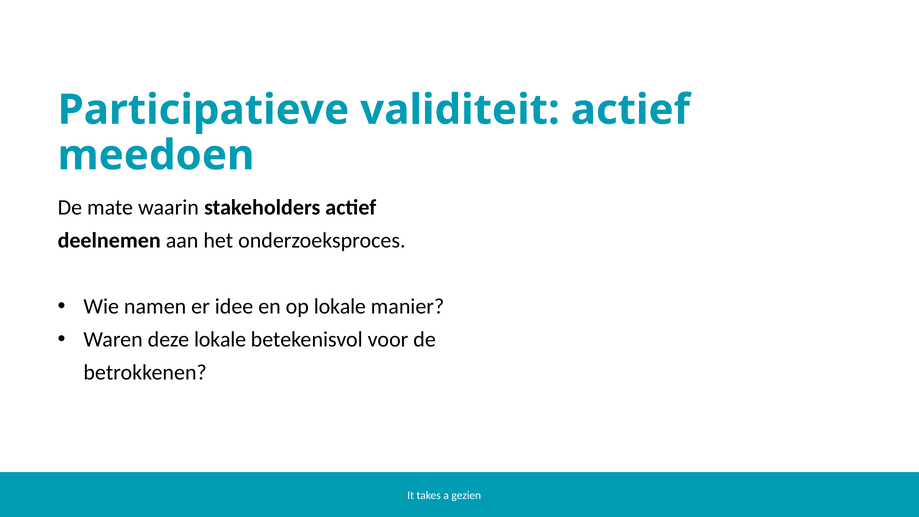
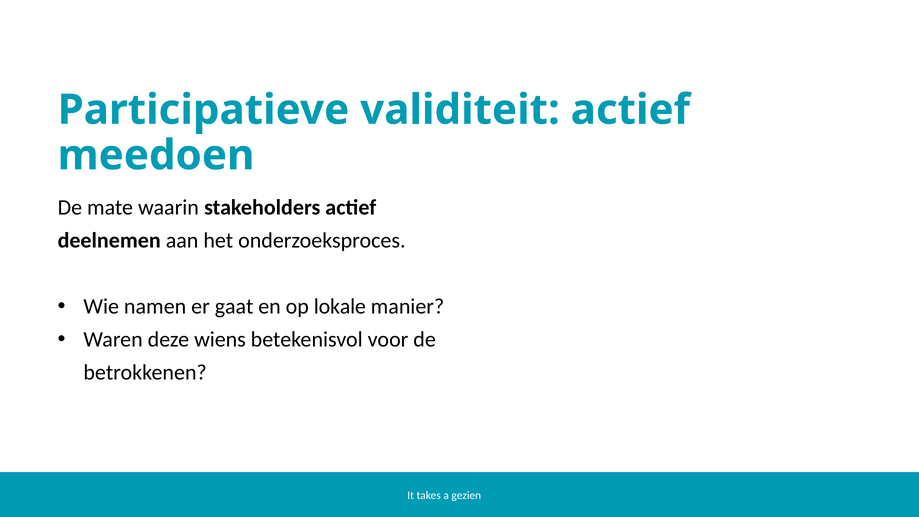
idee: idee -> gaat
deze lokale: lokale -> wiens
